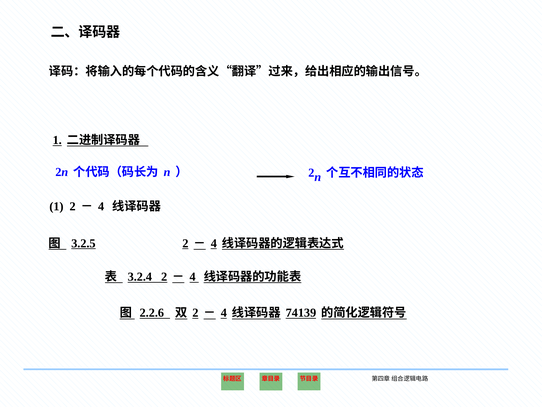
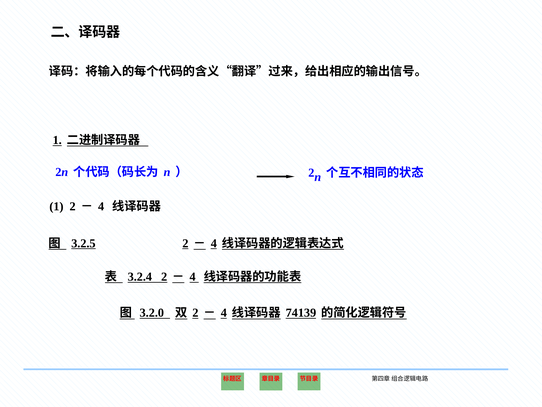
2.2.6: 2.2.6 -> 3.2.0
